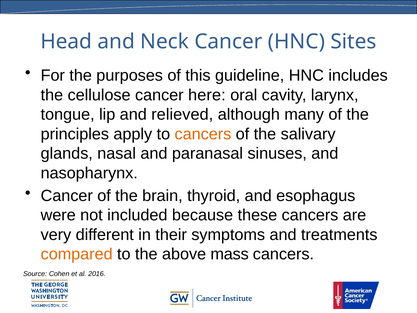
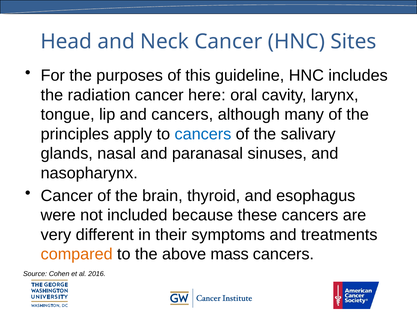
cellulose: cellulose -> radiation
and relieved: relieved -> cancers
cancers at (203, 134) colour: orange -> blue
